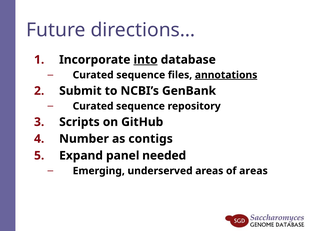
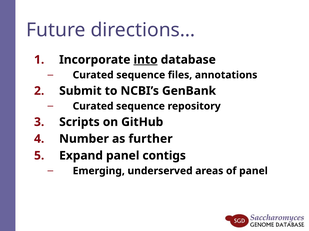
annotations underline: present -> none
contigs: contigs -> further
needed: needed -> contigs
of areas: areas -> panel
